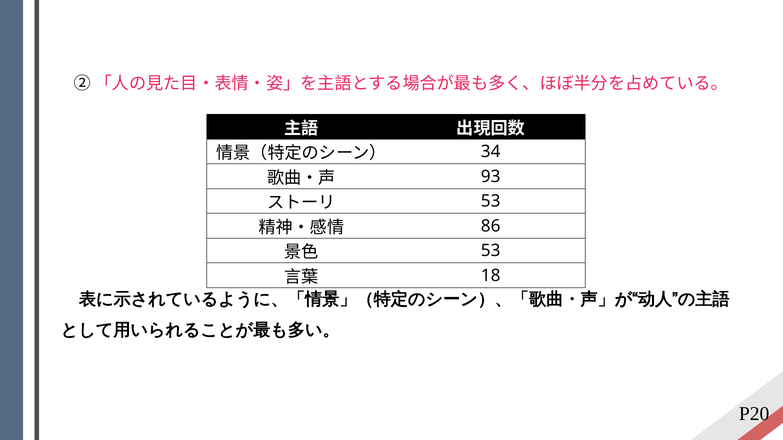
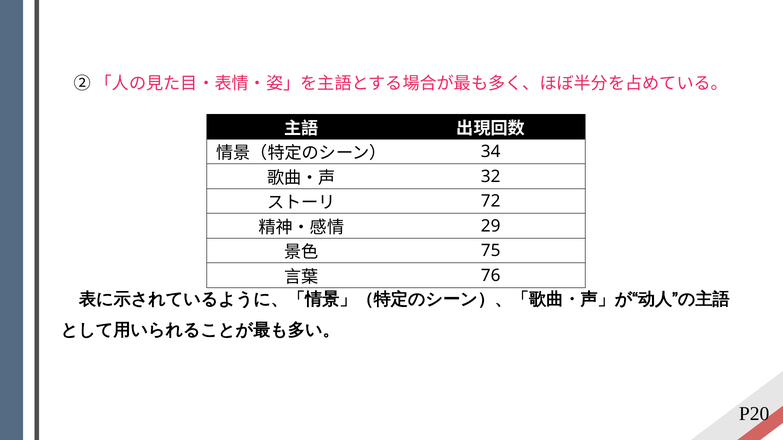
93: 93 -> 32
53 at (491, 201): 53 -> 72
86: 86 -> 29
53 at (491, 251): 53 -> 75
18: 18 -> 76
